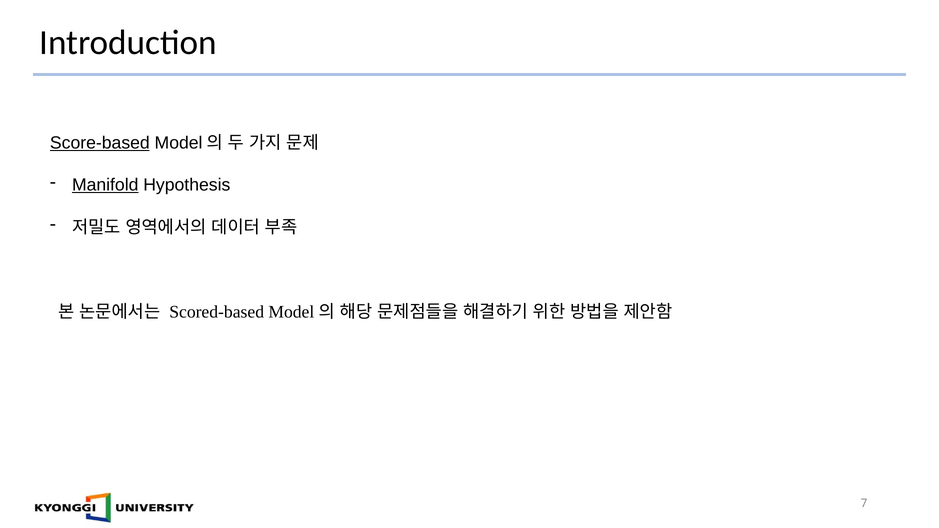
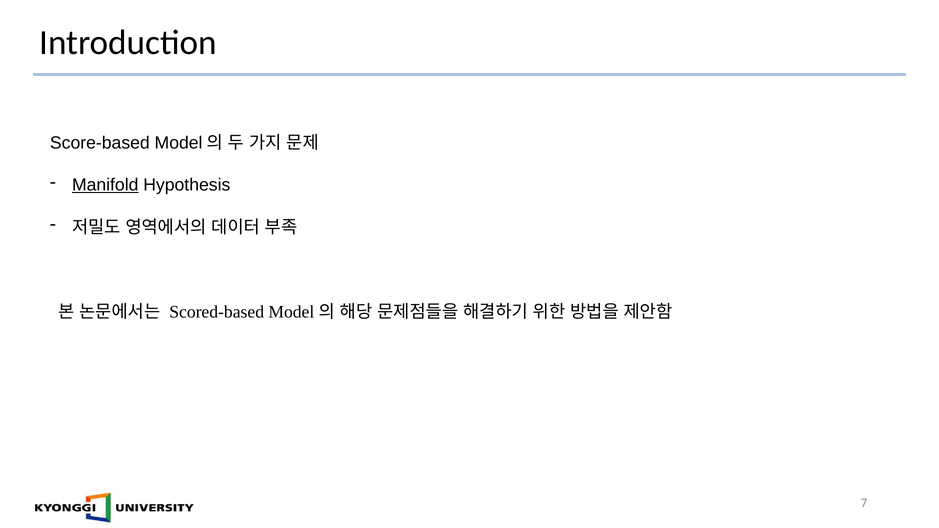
Score-based underline: present -> none
